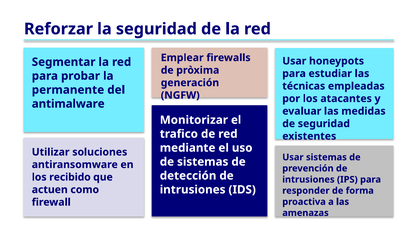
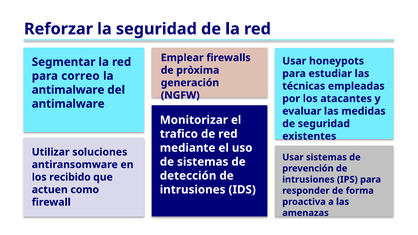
probar: probar -> correo
permanente at (68, 90): permanente -> antimalware
